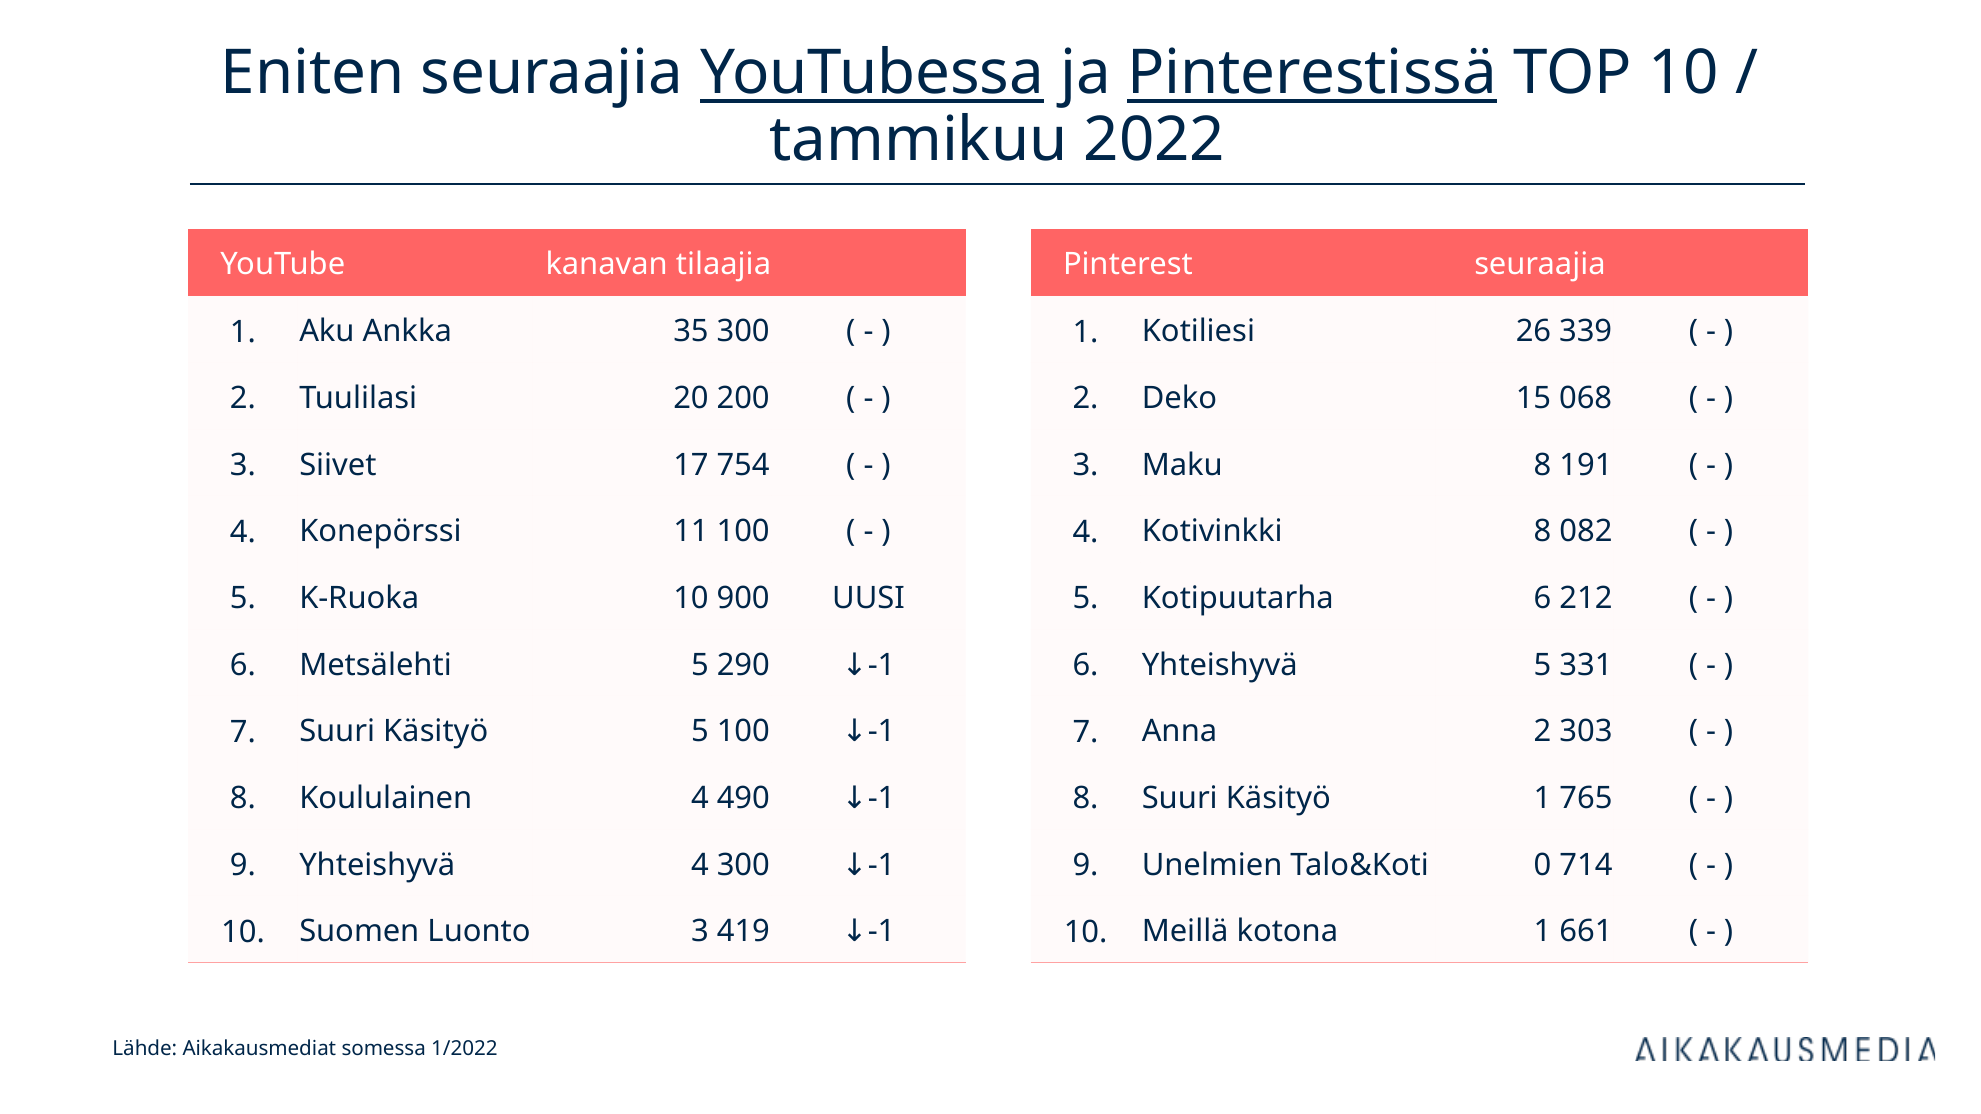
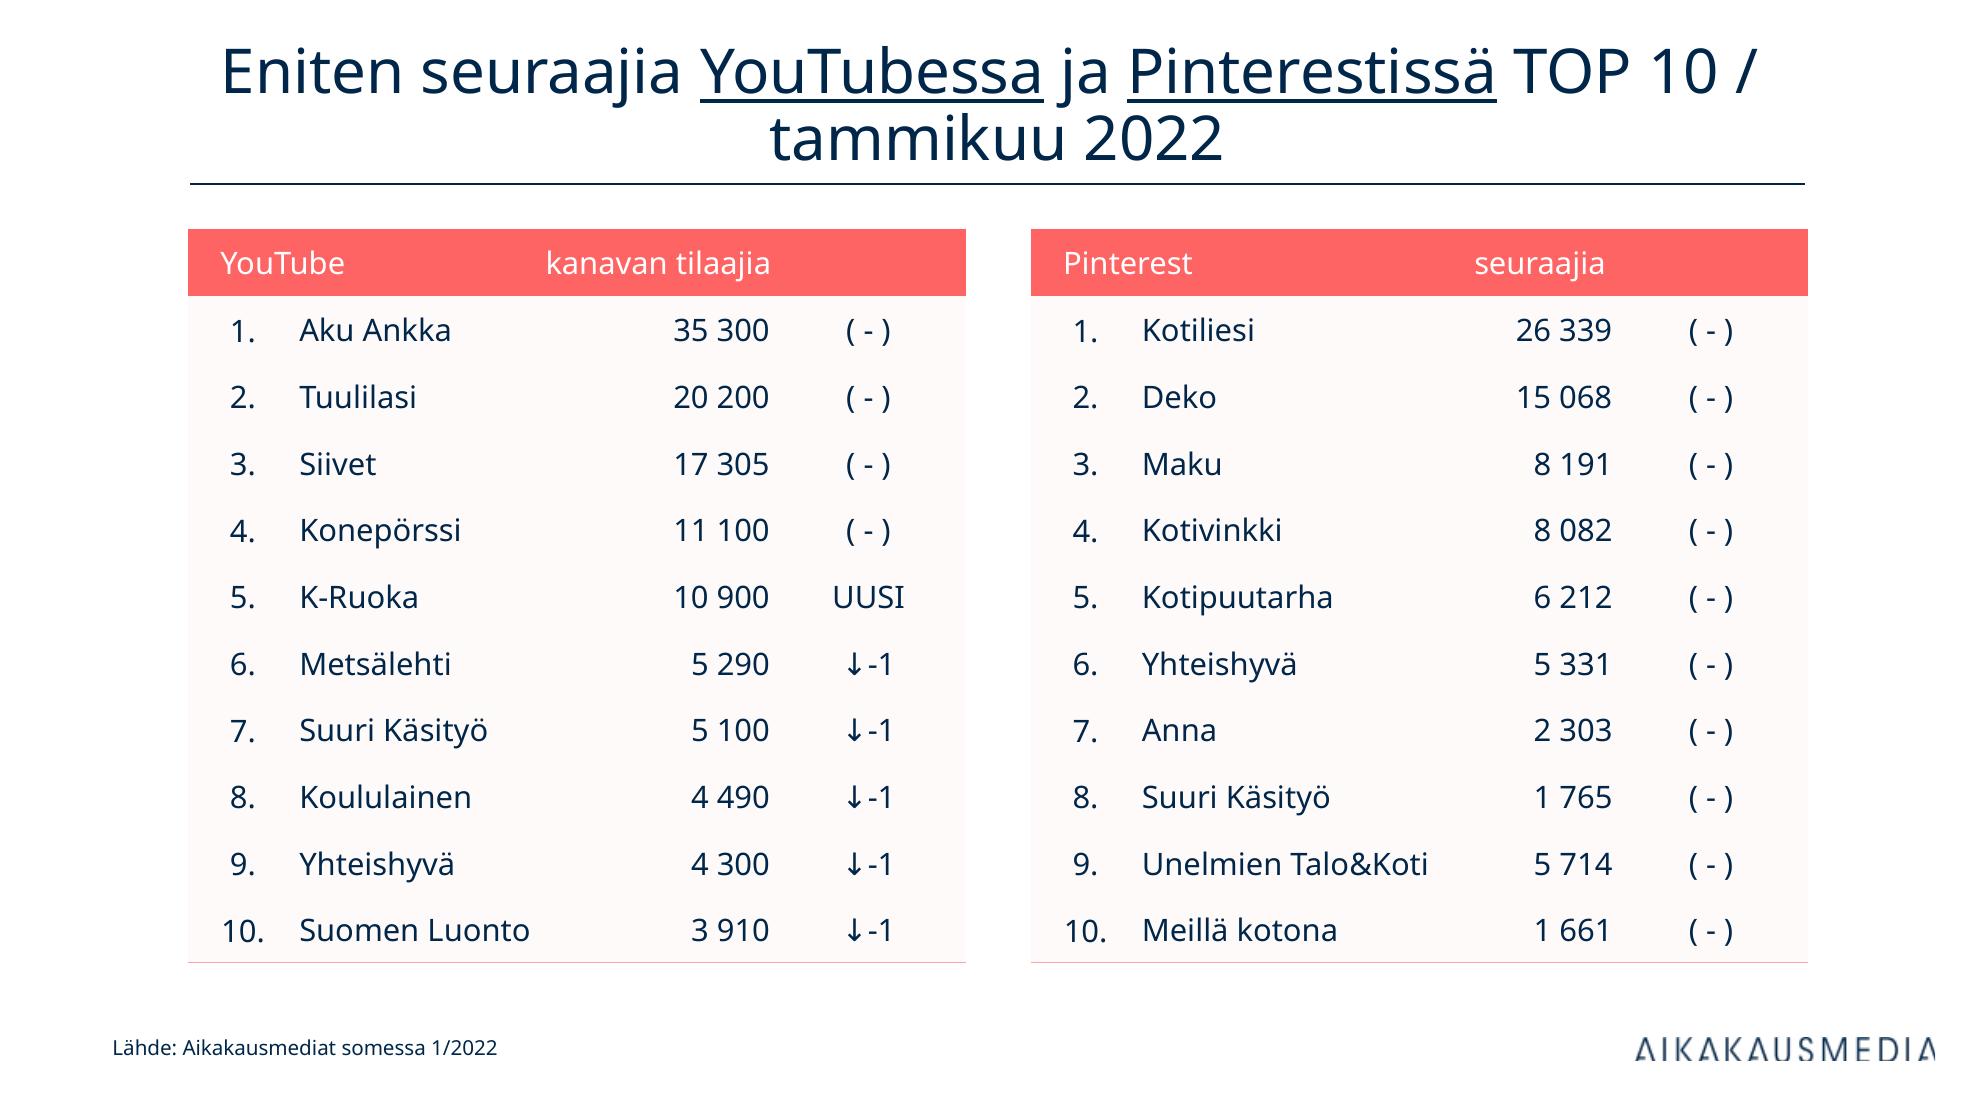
754: 754 -> 305
Talo&Koti 0: 0 -> 5
419: 419 -> 910
